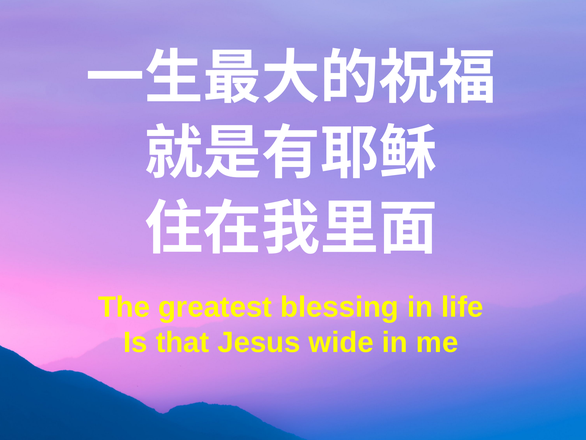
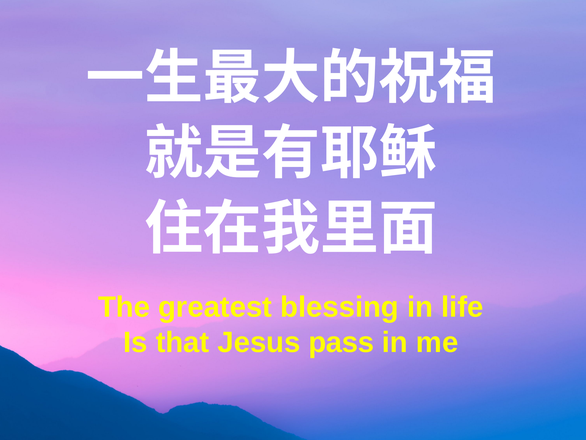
wide: wide -> pass
